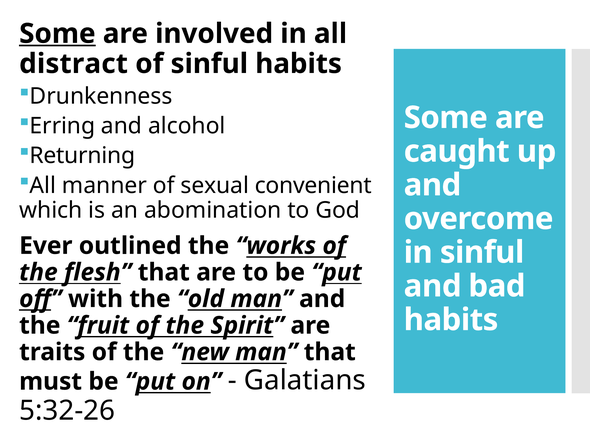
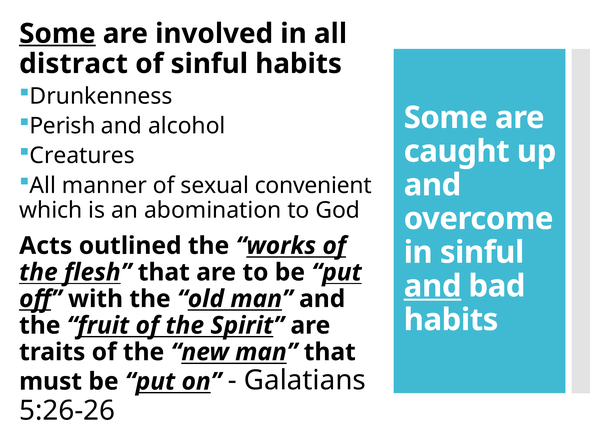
Erring: Erring -> Perish
Returning: Returning -> Creatures
Ever: Ever -> Acts
and at (433, 286) underline: none -> present
5:32-26: 5:32-26 -> 5:26-26
